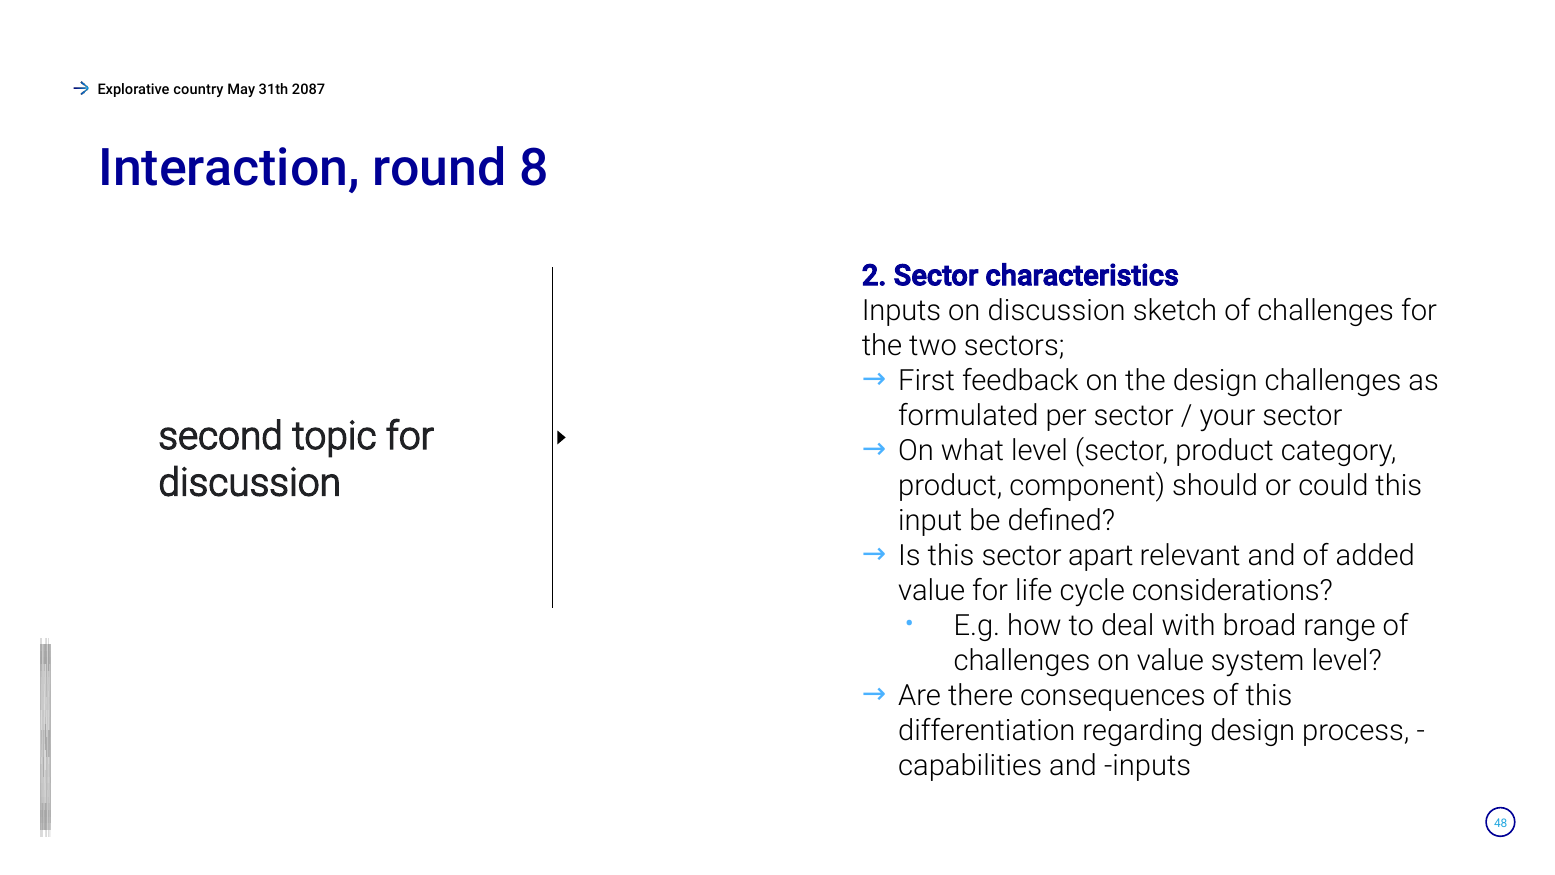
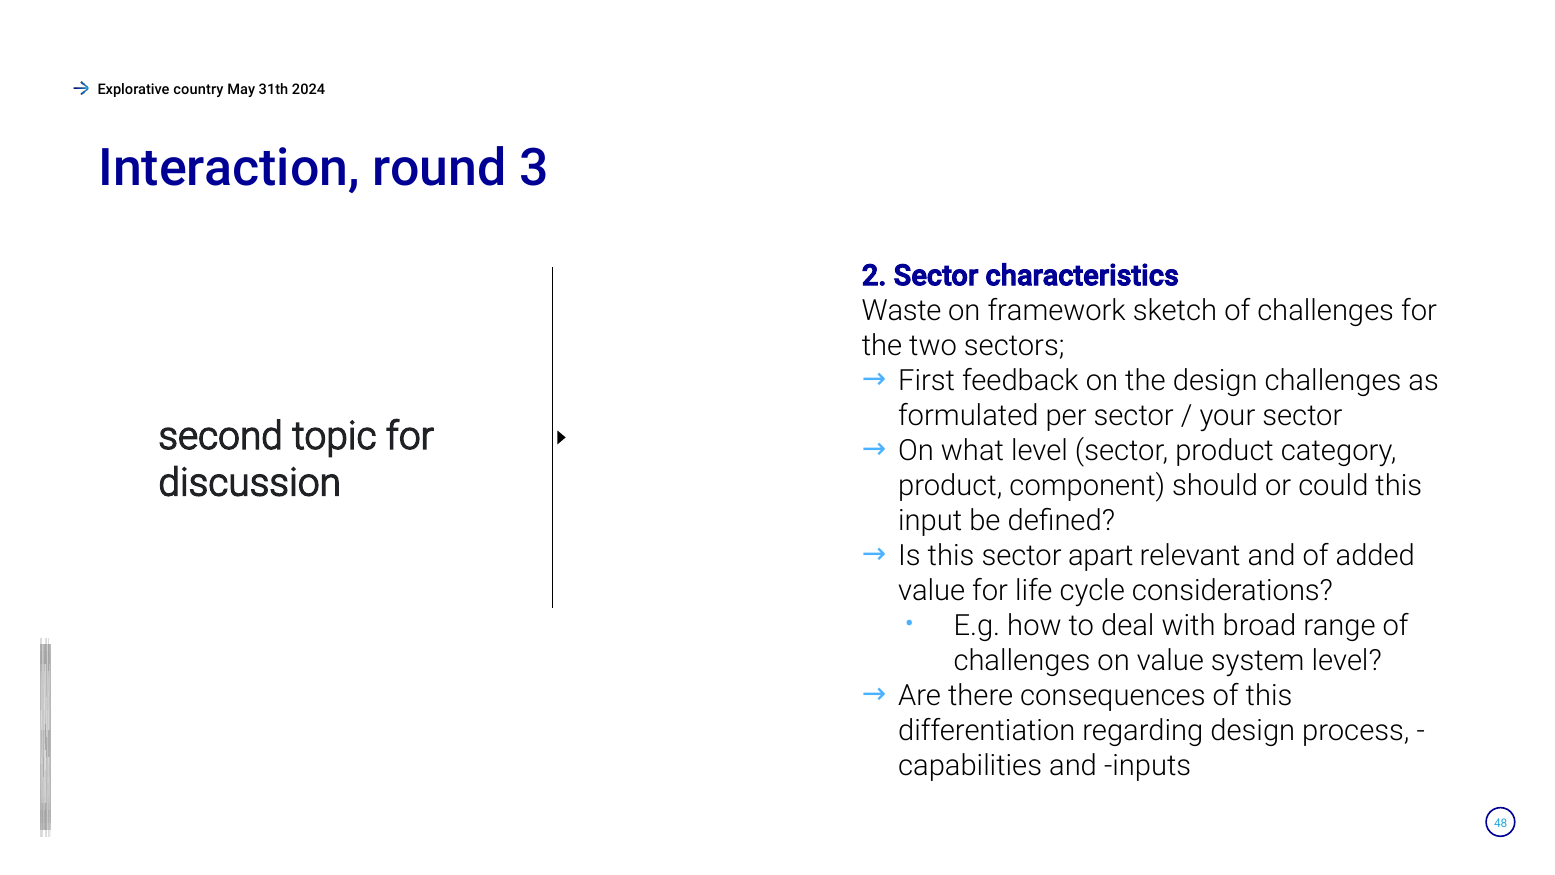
2087: 2087 -> 2024
8: 8 -> 3
Inputs at (901, 310): Inputs -> Waste
on discussion: discussion -> framework
